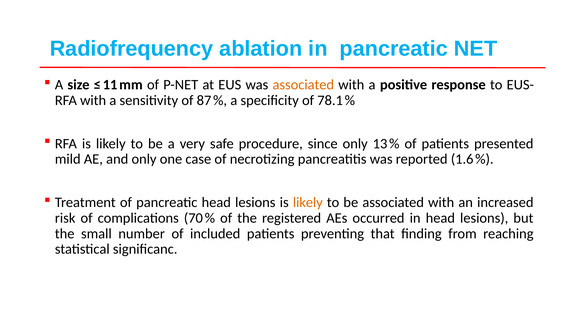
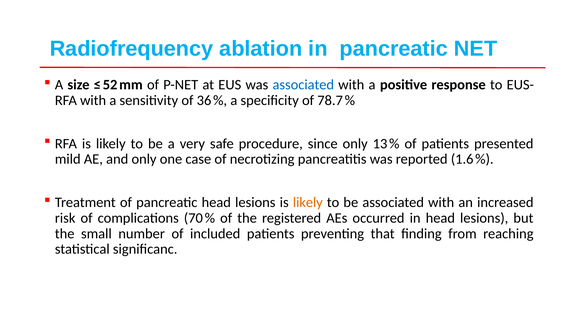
11: 11 -> 52
associated at (303, 85) colour: orange -> blue
87: 87 -> 36
78.1: 78.1 -> 78.7
